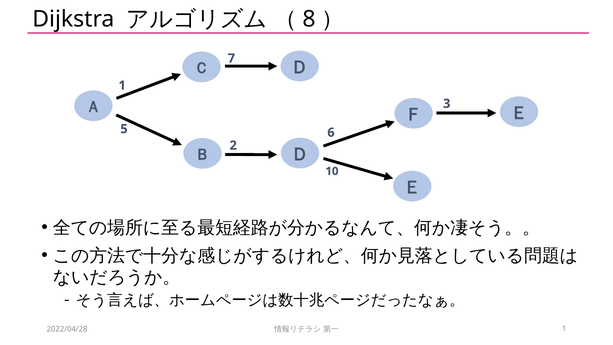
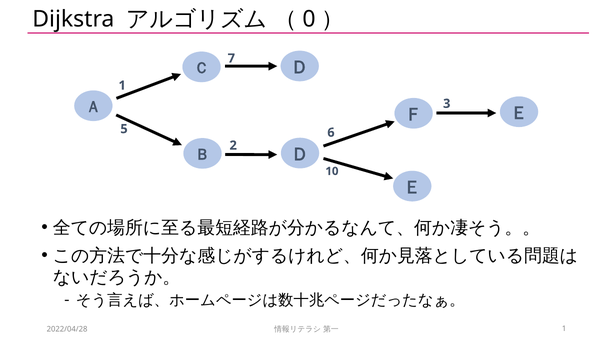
8: 8 -> 0
